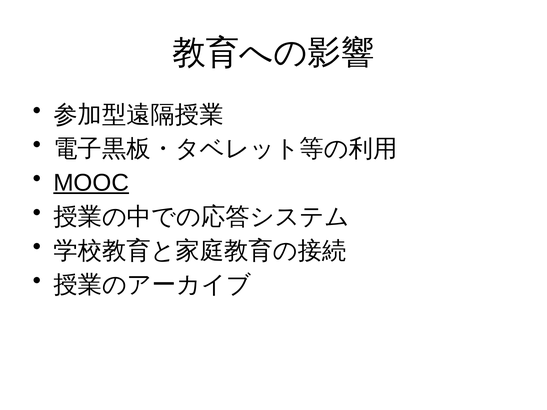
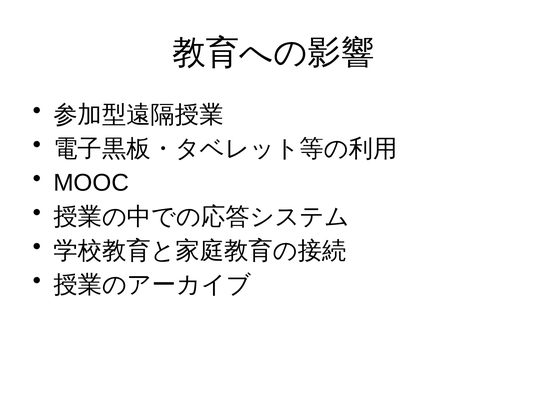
MOOC underline: present -> none
